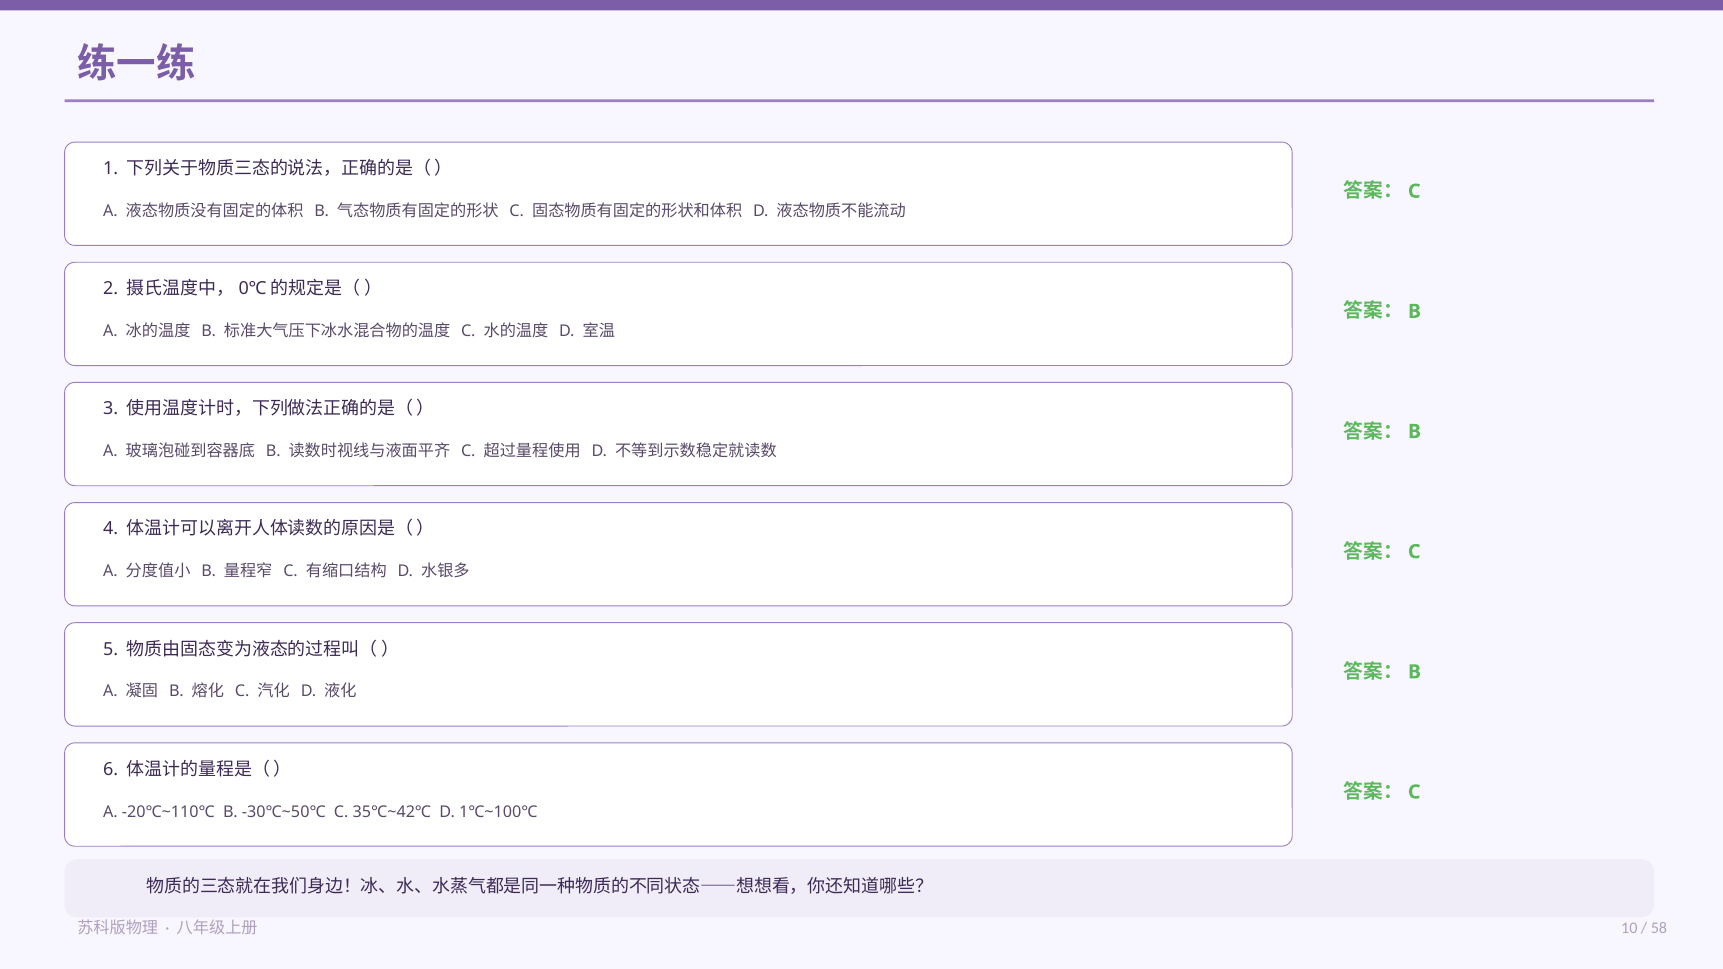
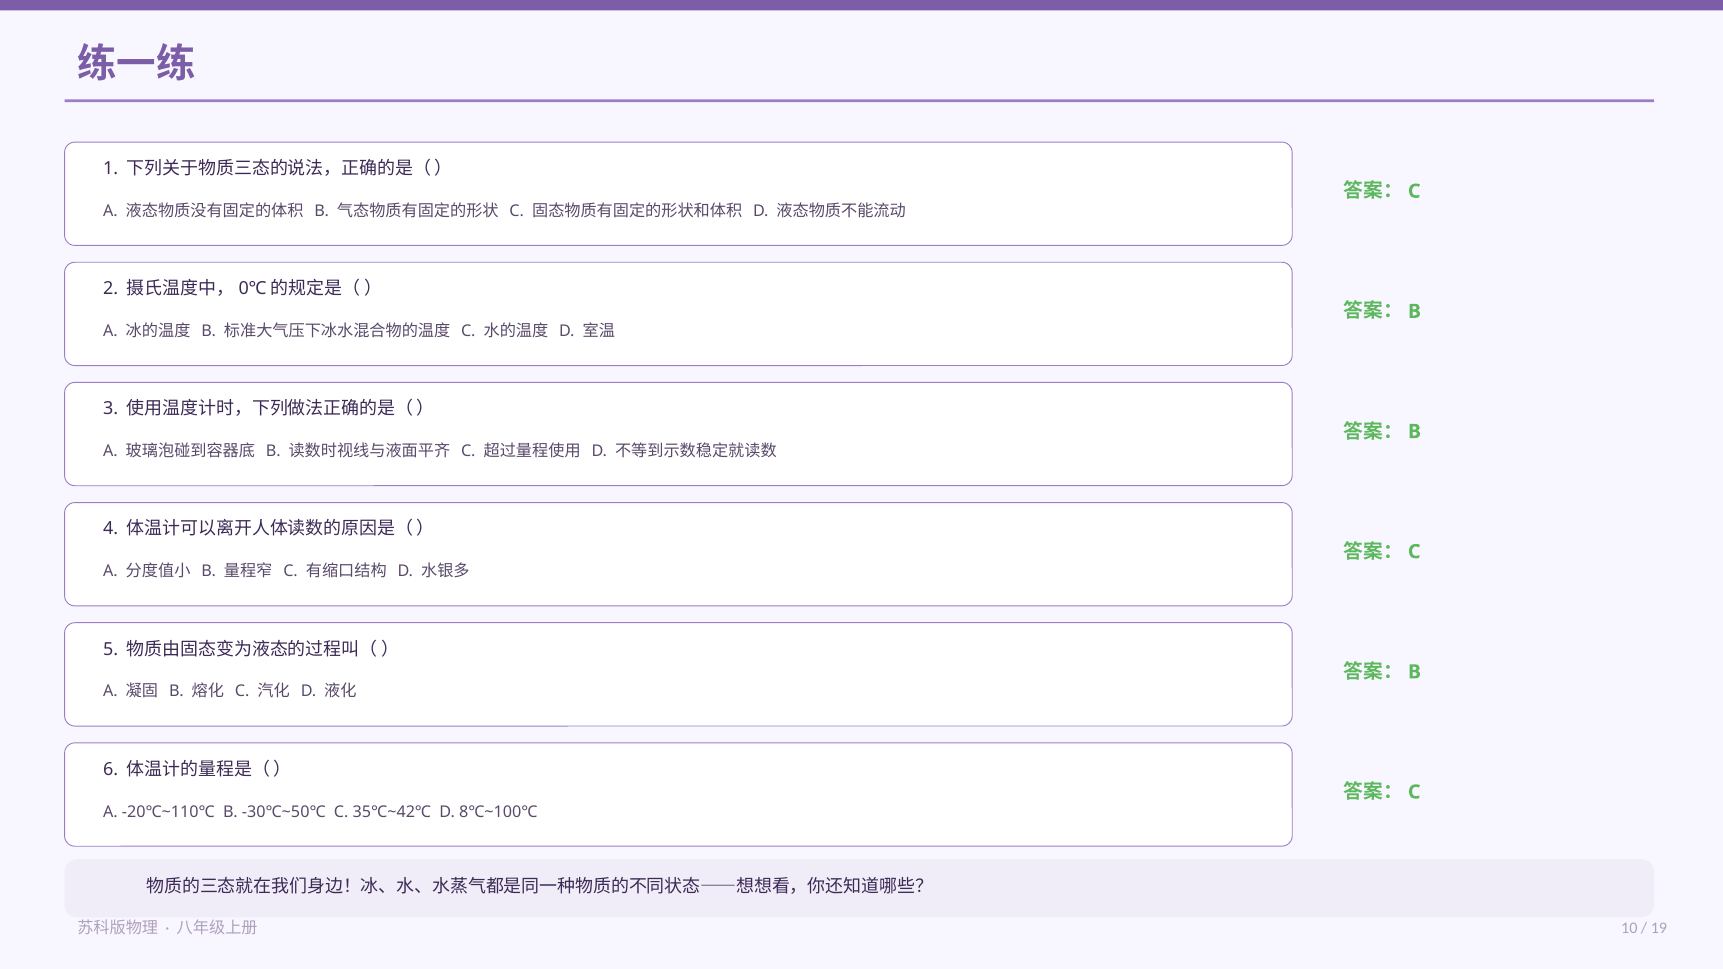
1℃~100℃: 1℃~100℃ -> 8℃~100℃
58: 58 -> 19
